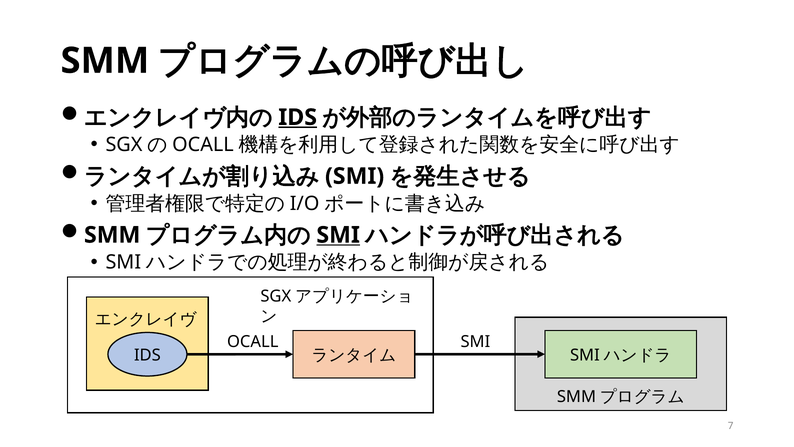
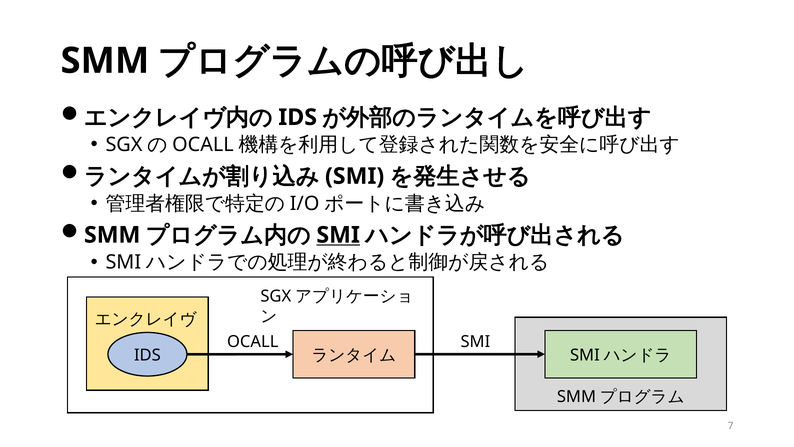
IDS at (298, 117) underline: present -> none
